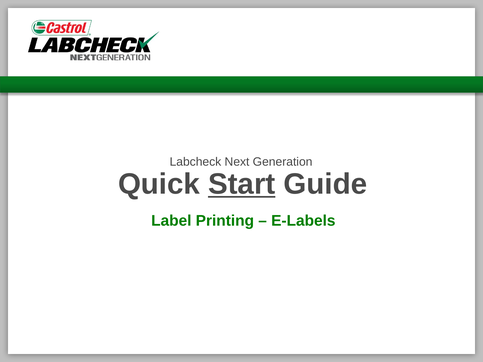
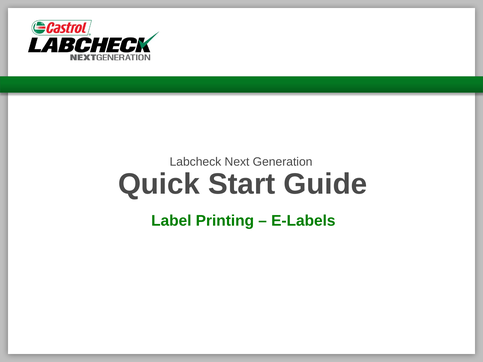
Start underline: present -> none
